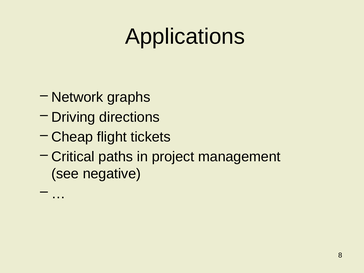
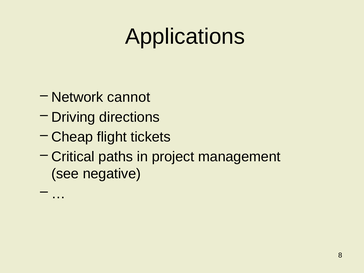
graphs: graphs -> cannot
